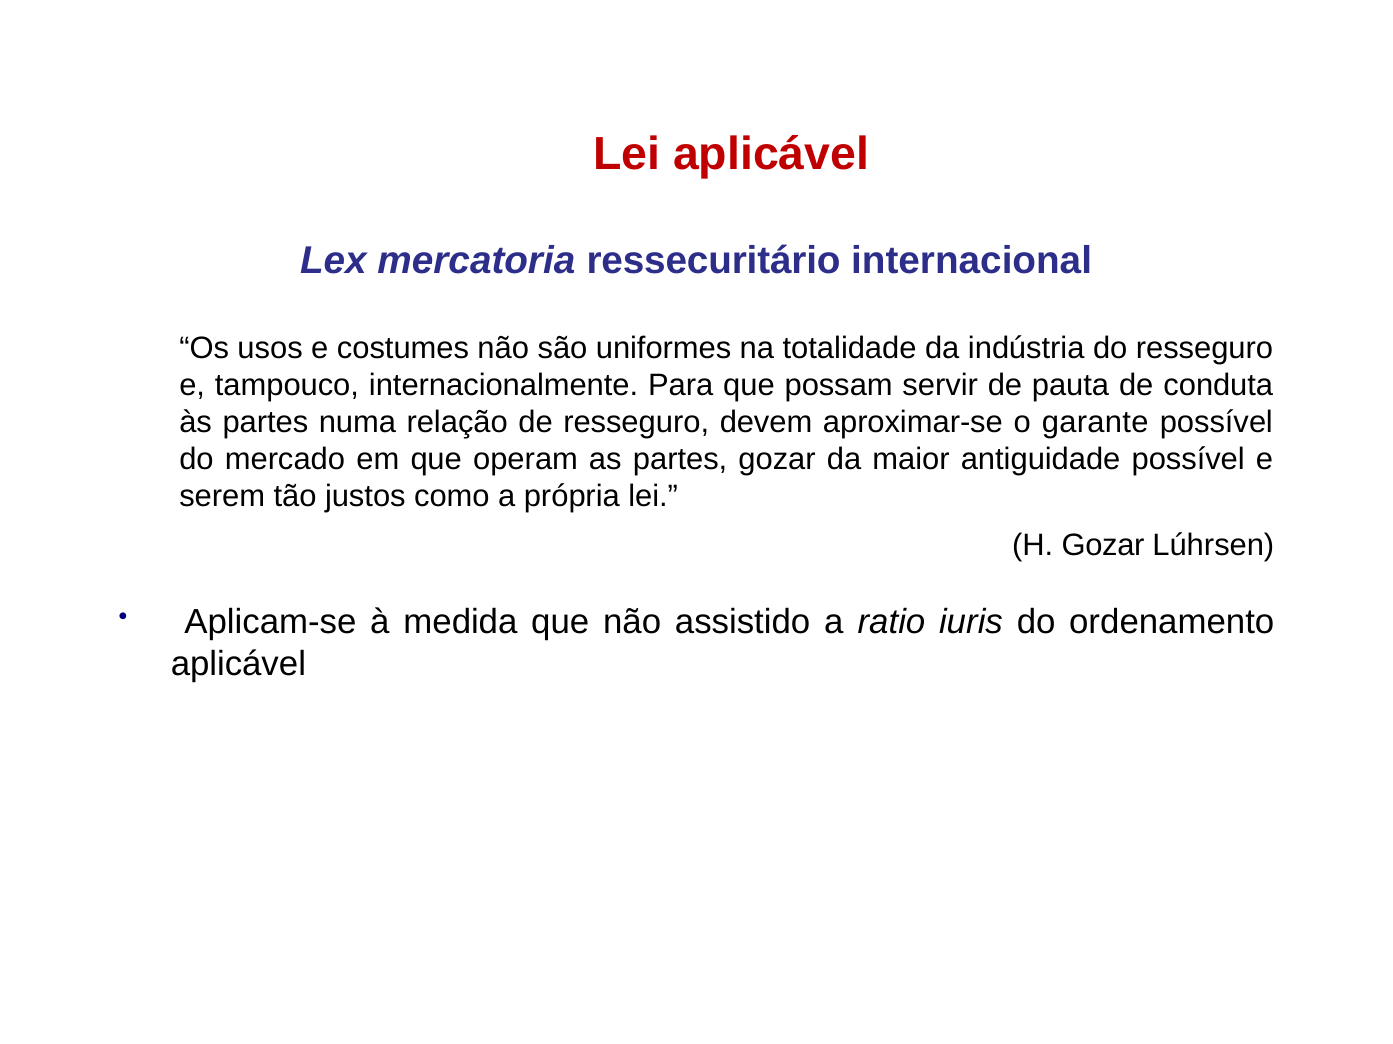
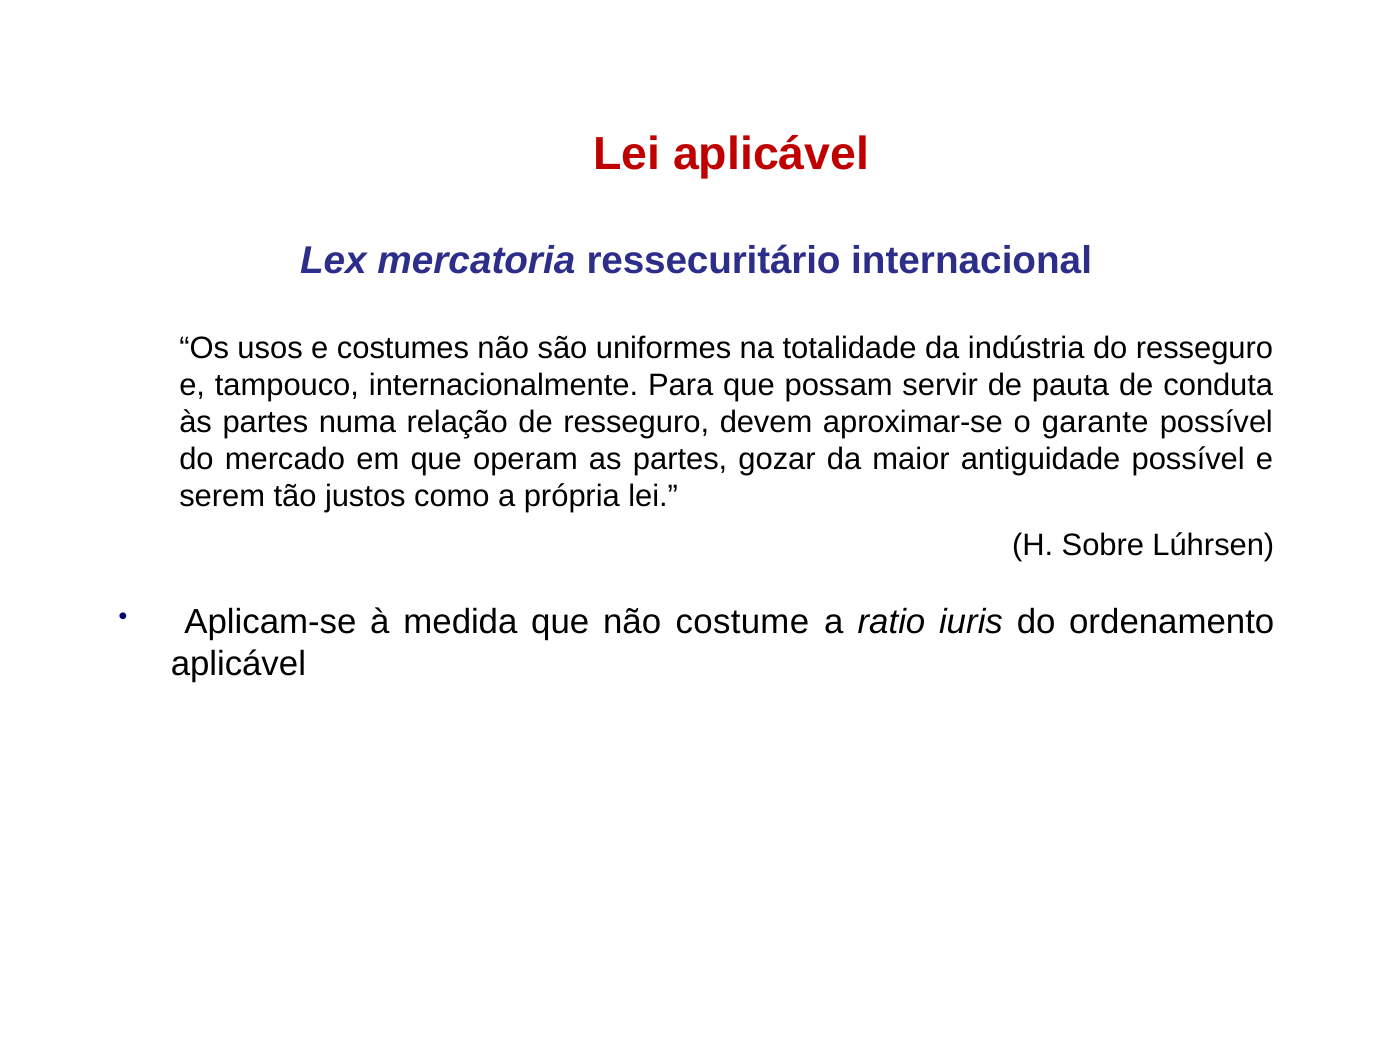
H Gozar: Gozar -> Sobre
assistido: assistido -> costume
